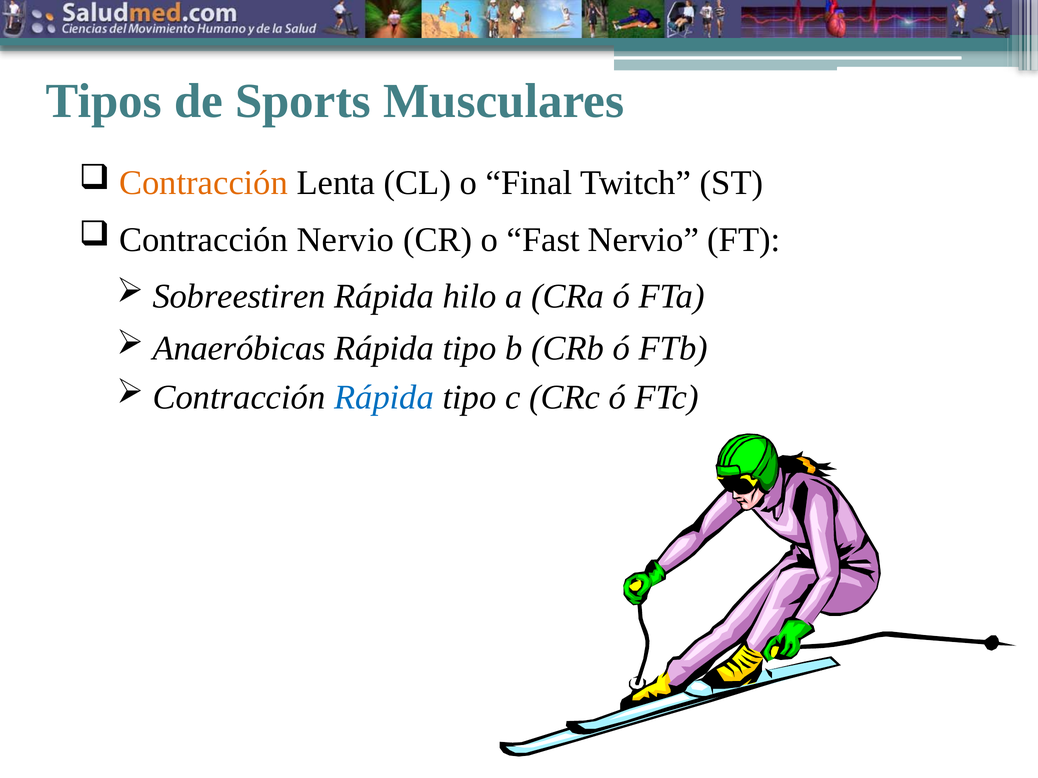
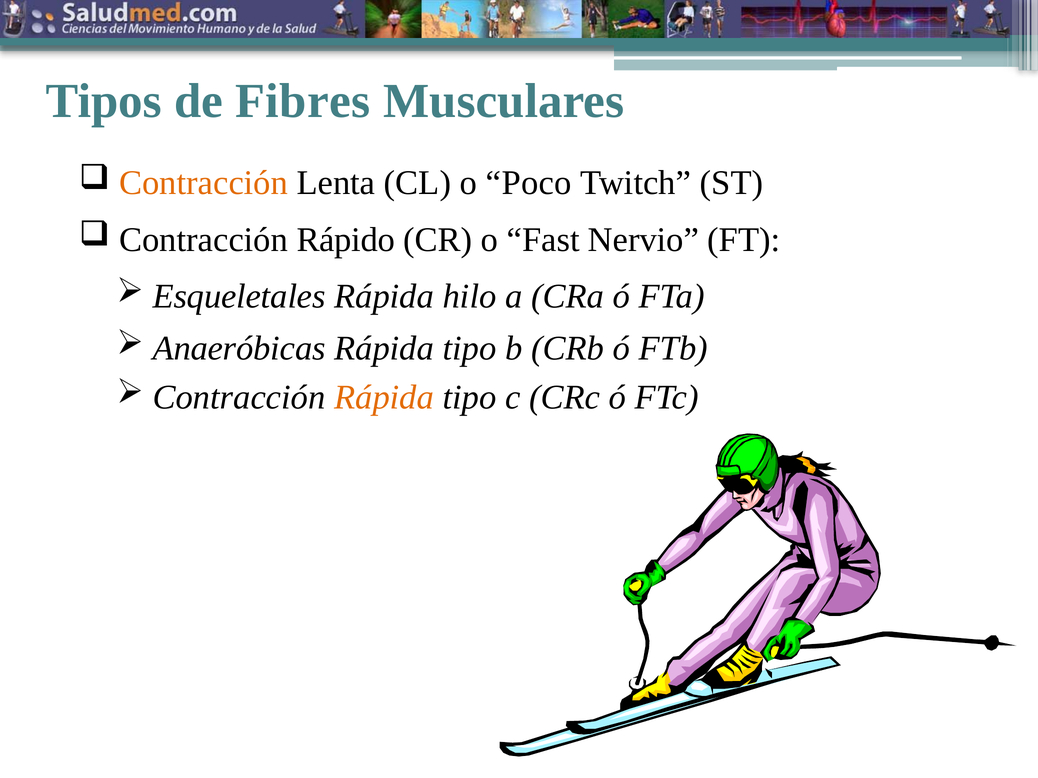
Sports: Sports -> Fibres
Final: Final -> Poco
Contracción Nervio: Nervio -> Rápido
Sobreestiren: Sobreestiren -> Esqueletales
Rápida at (384, 398) colour: blue -> orange
